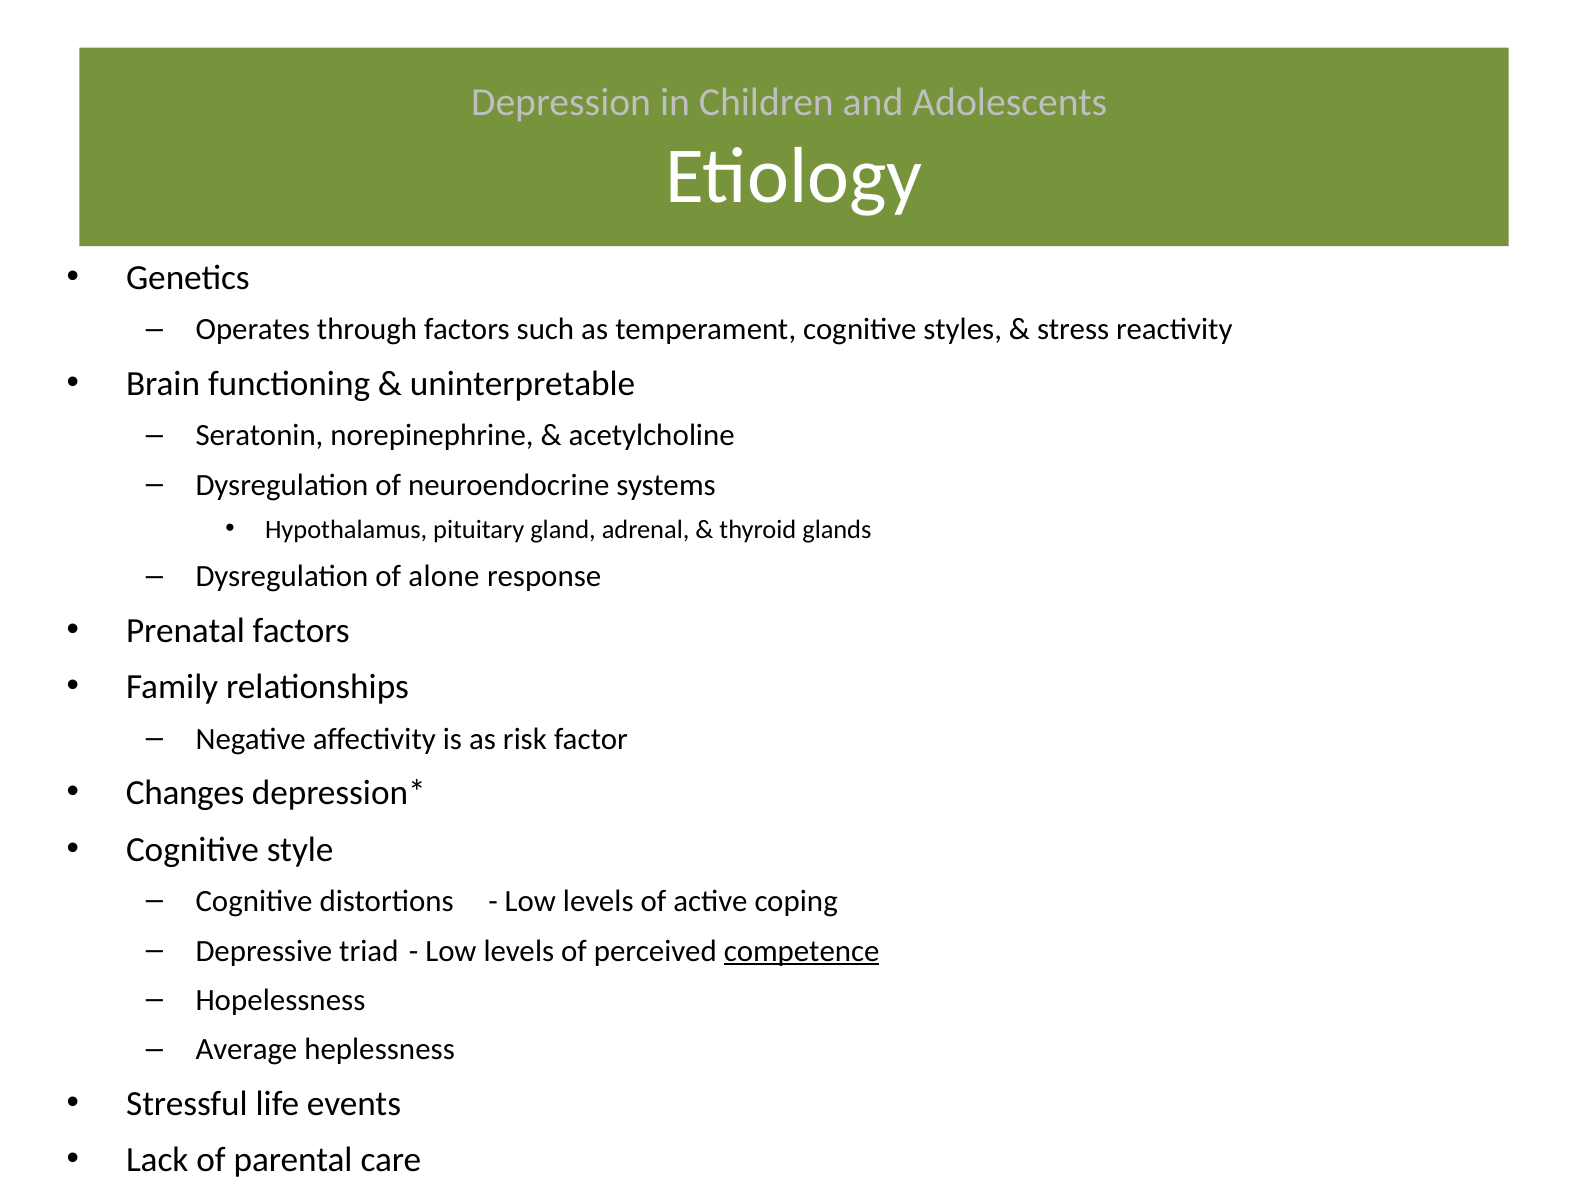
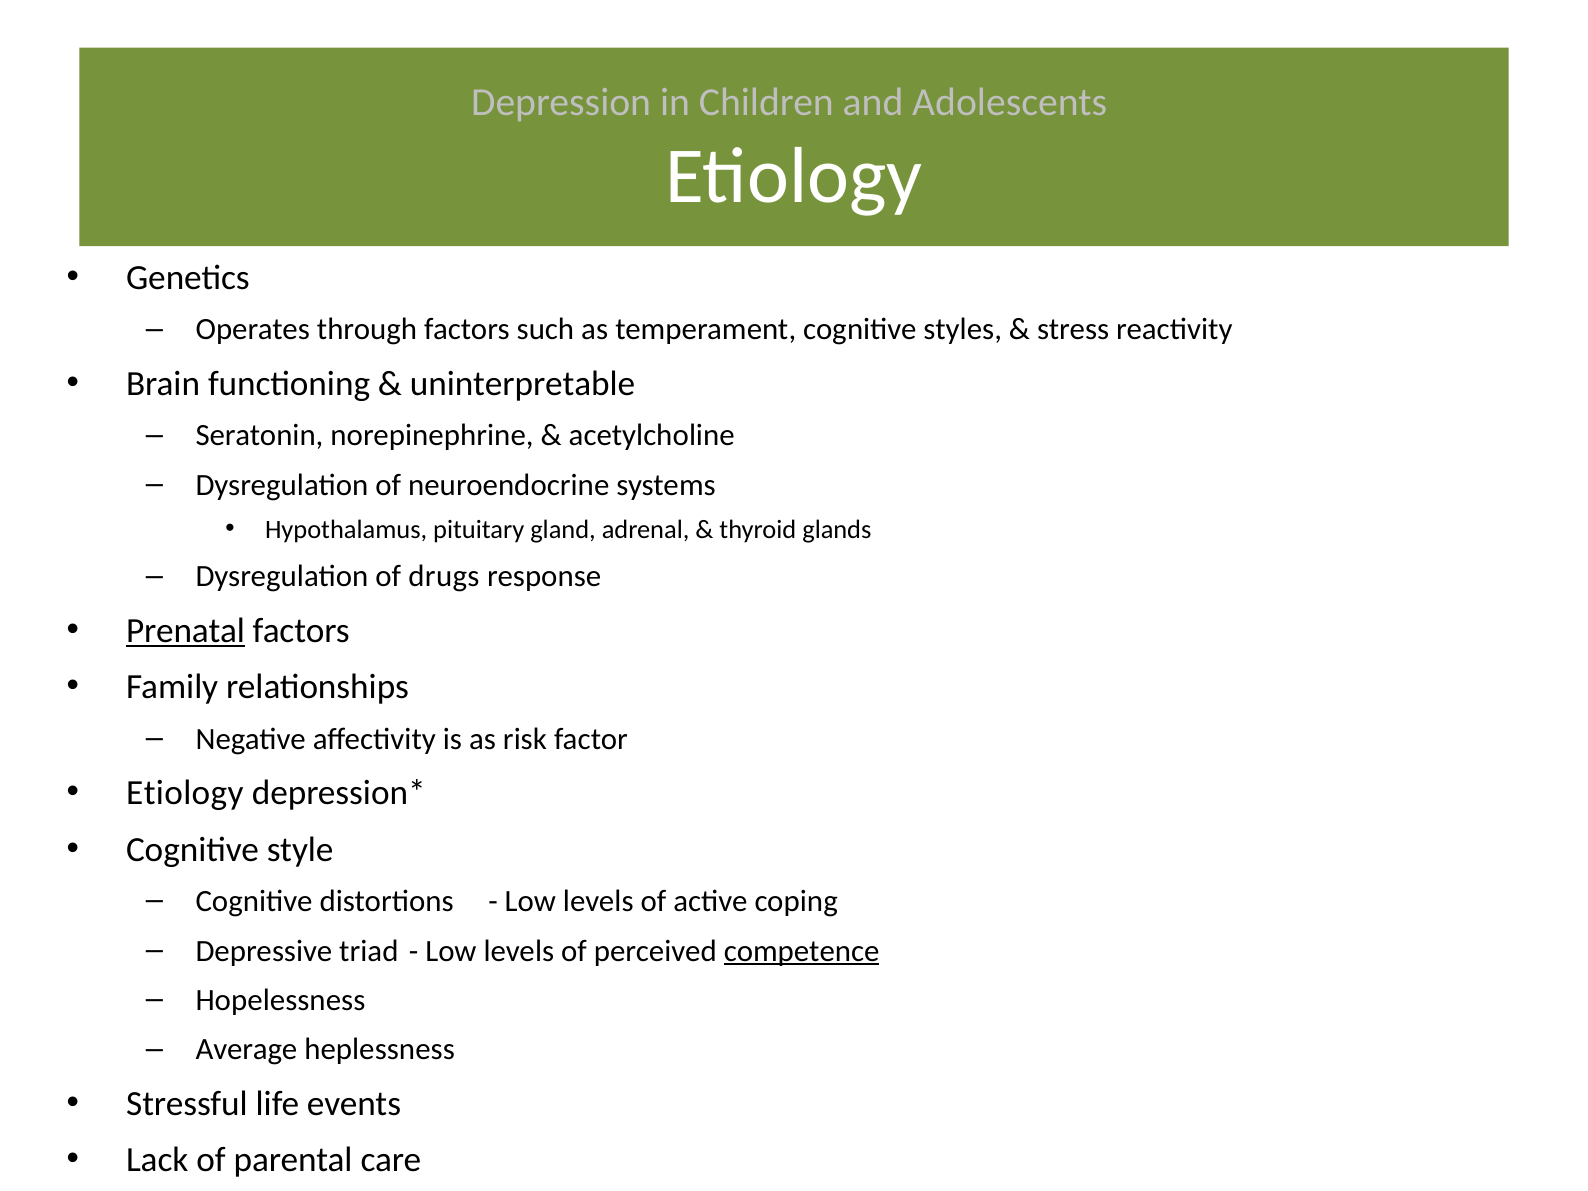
alone: alone -> drugs
Prenatal underline: none -> present
Changes at (185, 793): Changes -> Etiology
